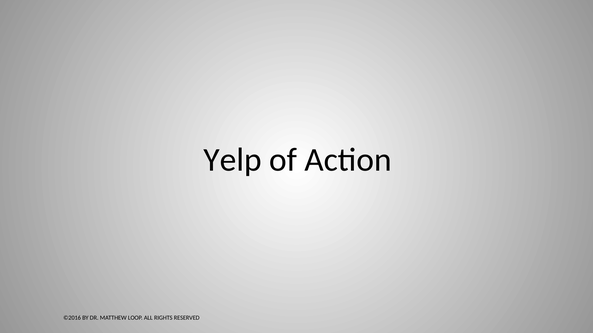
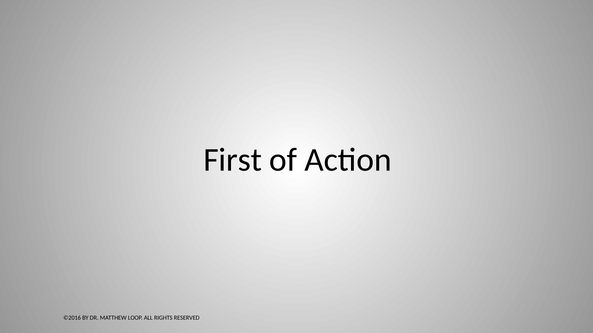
Yelp: Yelp -> First
